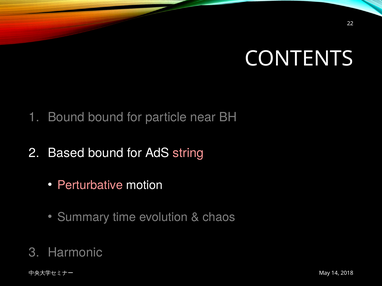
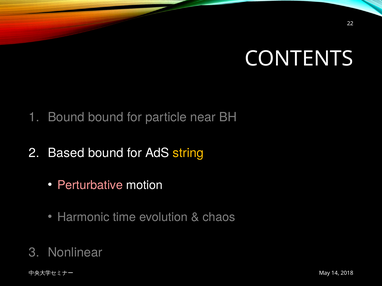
string colour: pink -> yellow
Summary: Summary -> Harmonic
Harmonic: Harmonic -> Nonlinear
